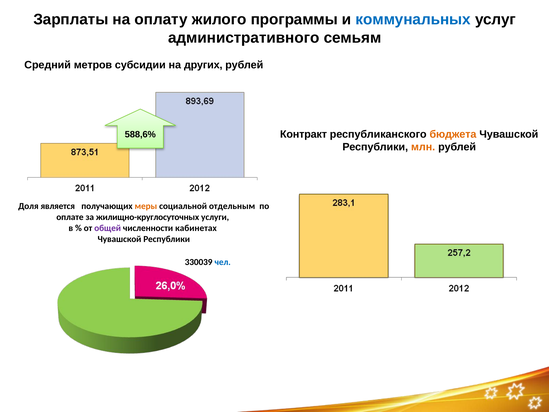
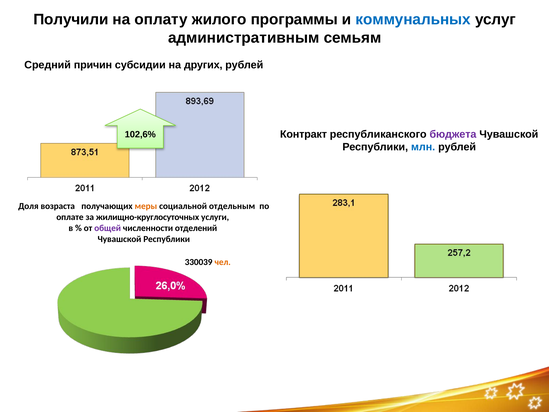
Зарплаты: Зарплаты -> Получили
административного: административного -> административным
метров: метров -> причин
бюджета colour: orange -> purple
588,6%: 588,6% -> 102,6%
млн colour: orange -> blue
является: является -> возраста
кабинетах: кабинетах -> отделений
чел colour: blue -> orange
